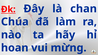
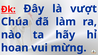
chan: chan -> vượt
